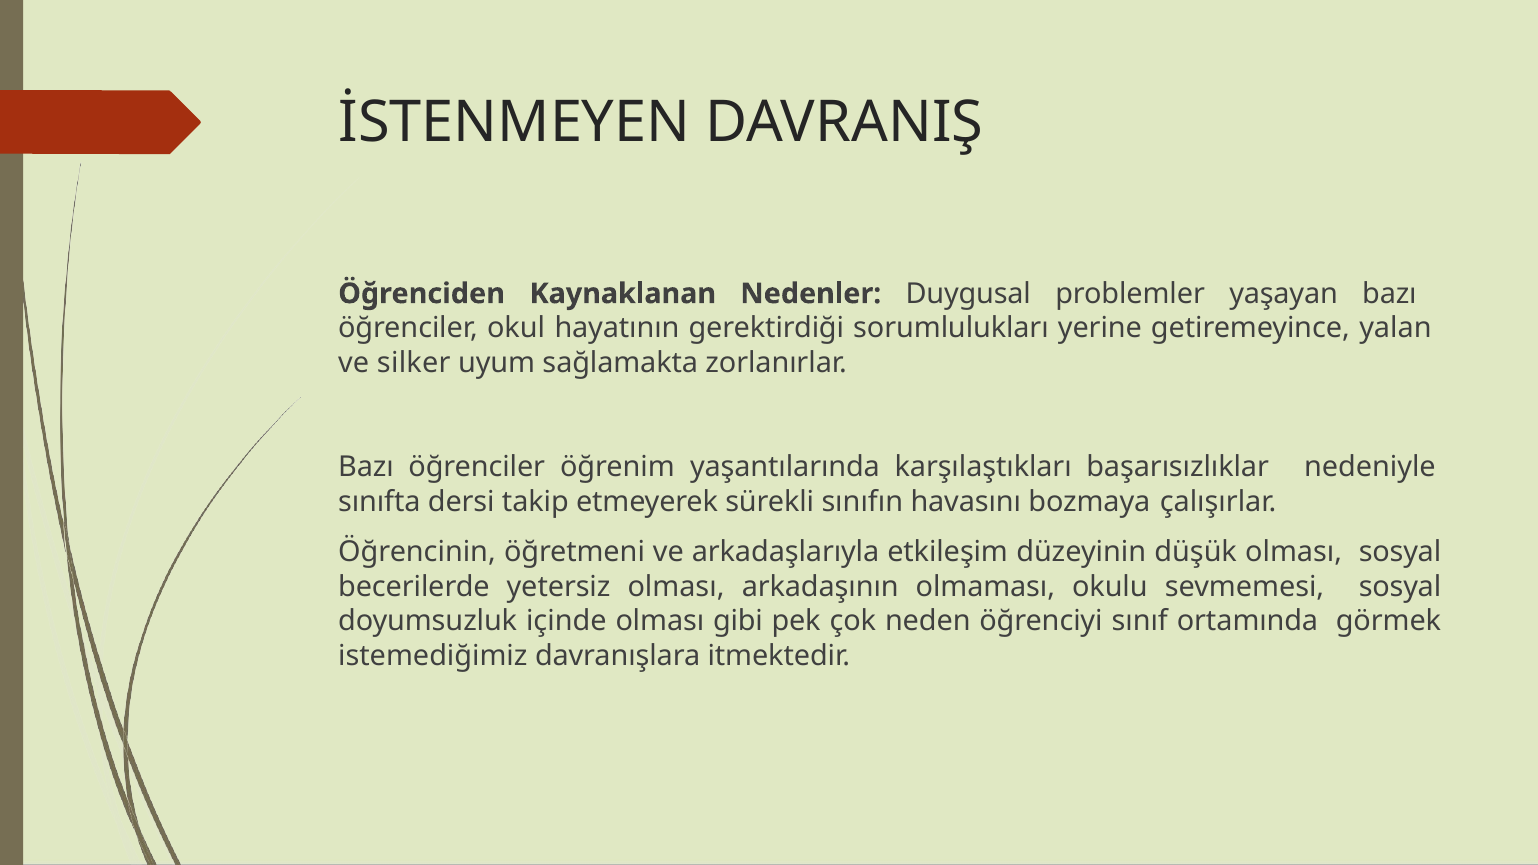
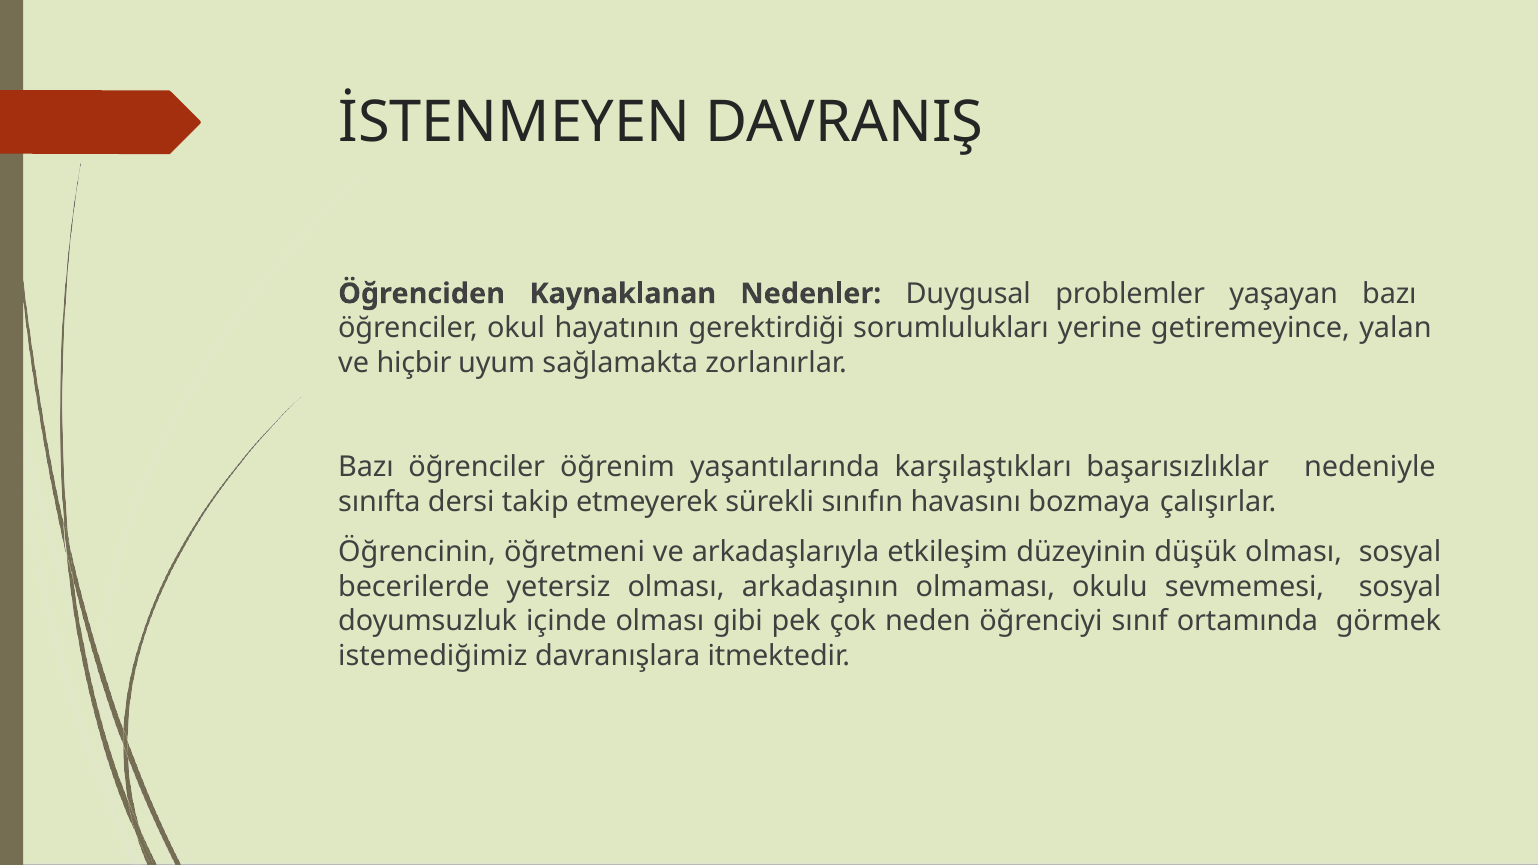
silker: silker -> hiçbir
